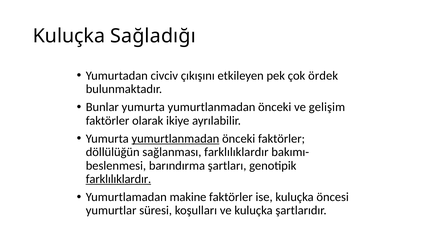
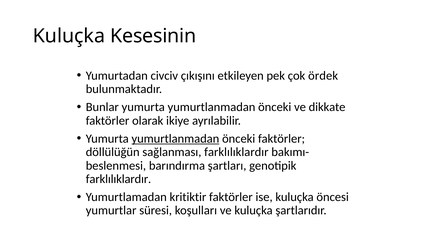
Sağladığı: Sağladığı -> Kesesinin
gelişim: gelişim -> dikkate
farklılıklardır at (119, 179) underline: present -> none
makine: makine -> kritiktir
